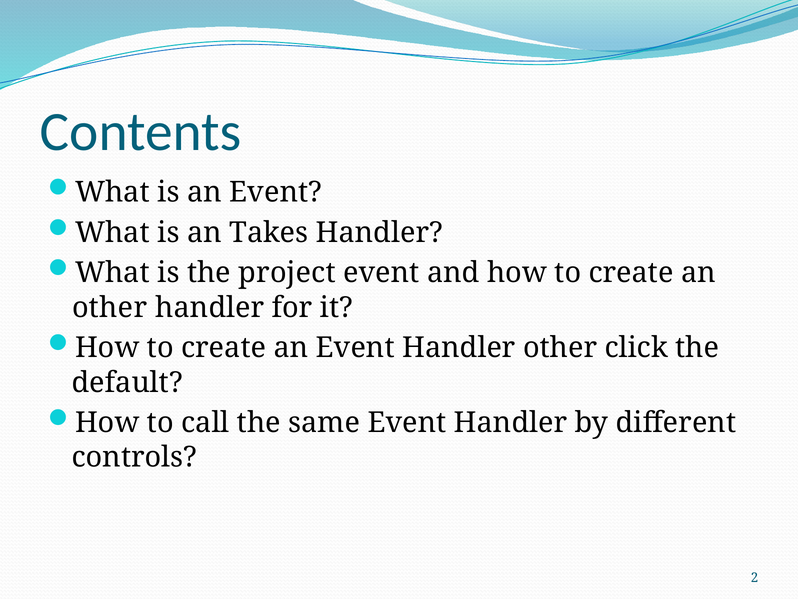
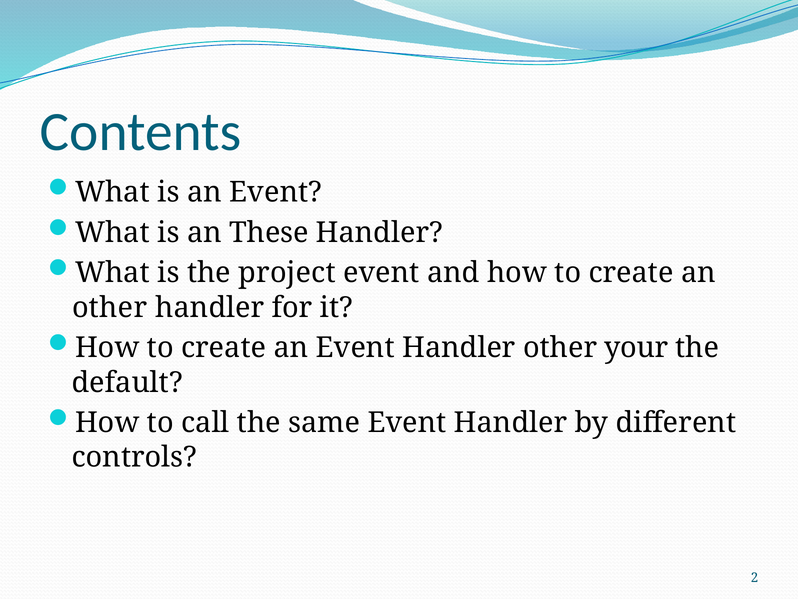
Takes: Takes -> These
click: click -> your
